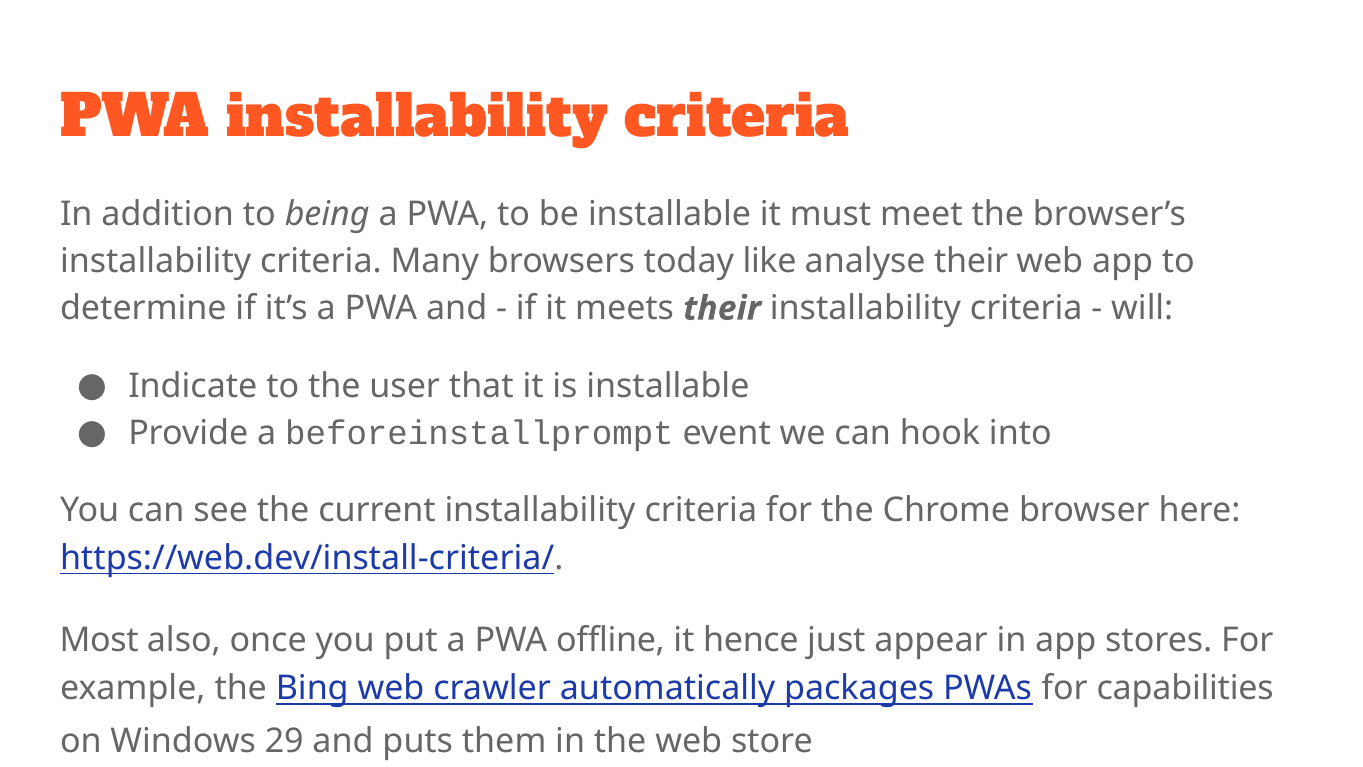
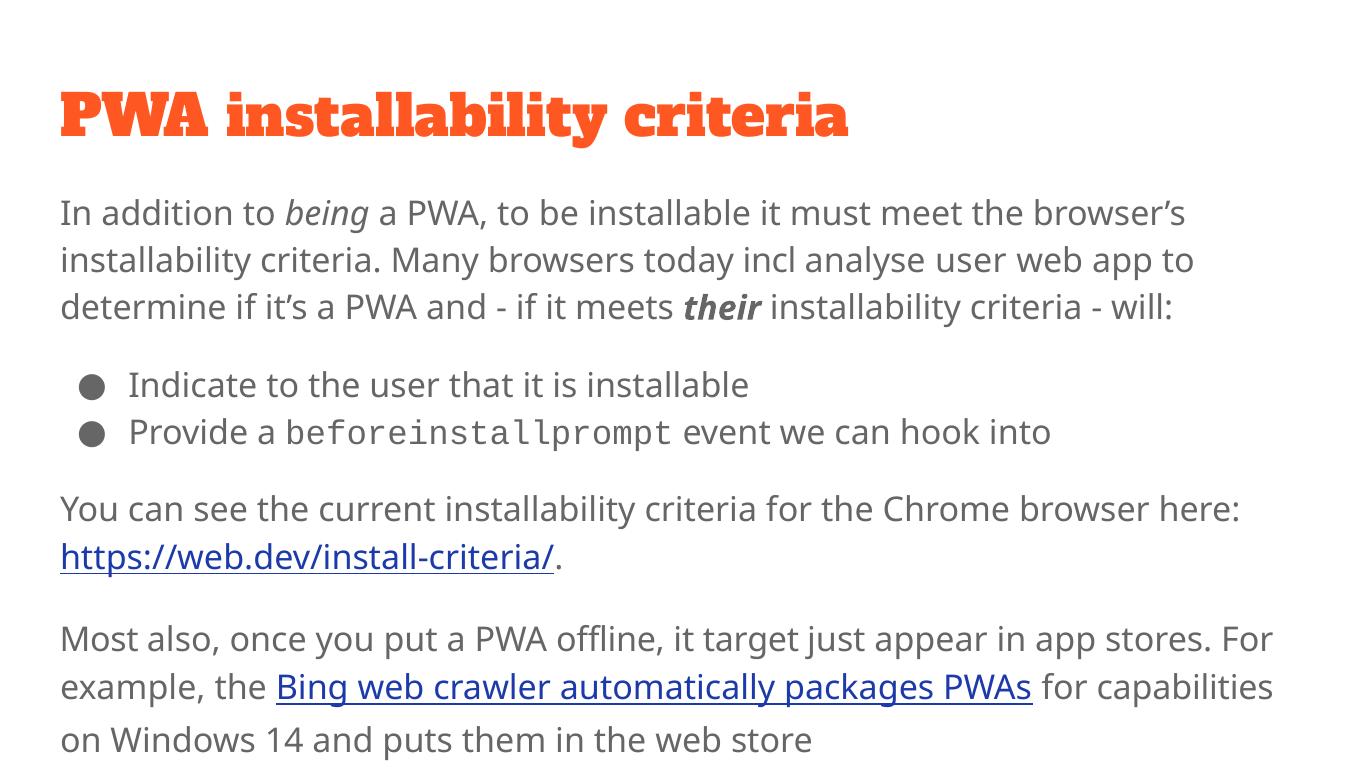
like: like -> incl
analyse their: their -> user
hence: hence -> target
29: 29 -> 14
